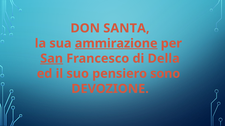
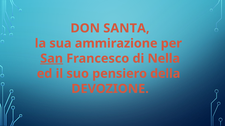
ammirazione underline: present -> none
Della: Della -> Nella
sono: sono -> della
